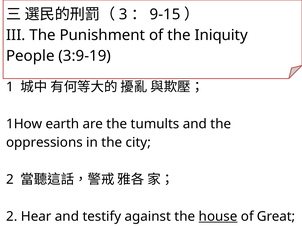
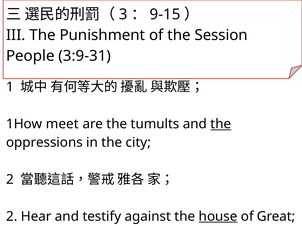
Iniquity: Iniquity -> Session
3:9-19: 3:9-19 -> 3:9-31
earth: earth -> meet
the at (221, 124) underline: none -> present
